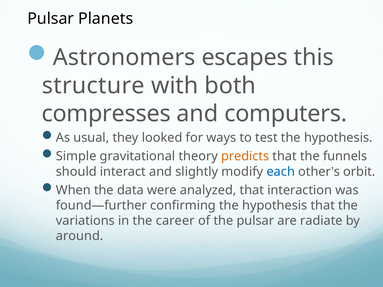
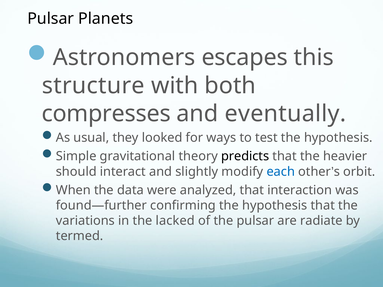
computers: computers -> eventually
predicts colour: orange -> black
funnels: funnels -> heavier
career: career -> lacked
around: around -> termed
